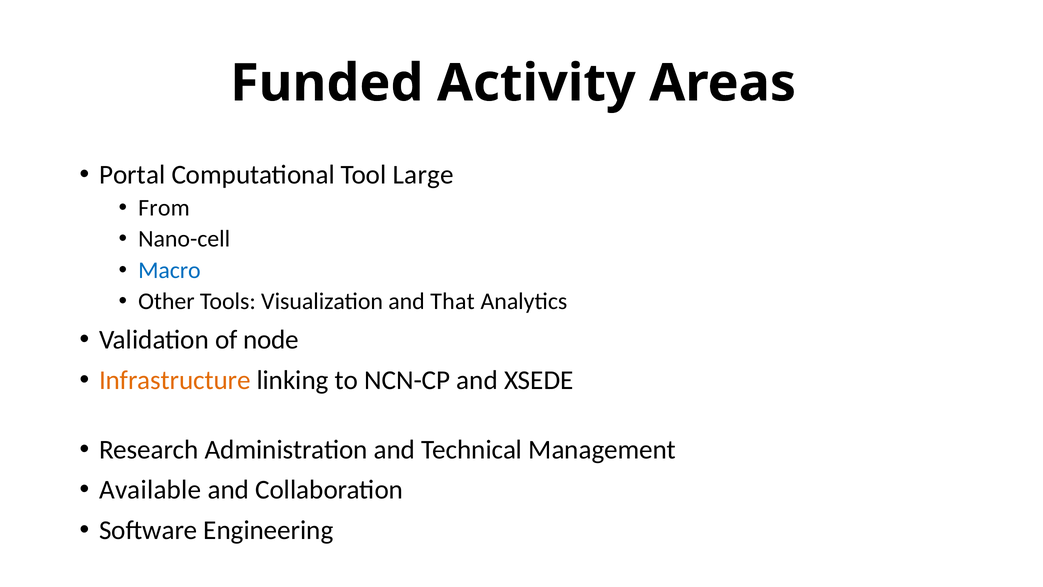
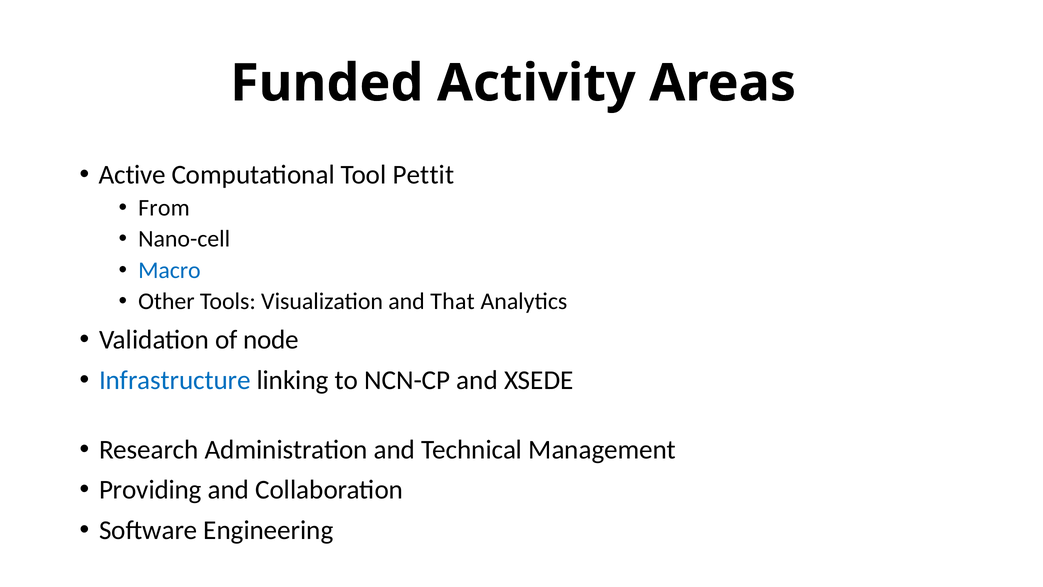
Portal: Portal -> Active
Large: Large -> Pettit
Infrastructure colour: orange -> blue
Available: Available -> Providing
